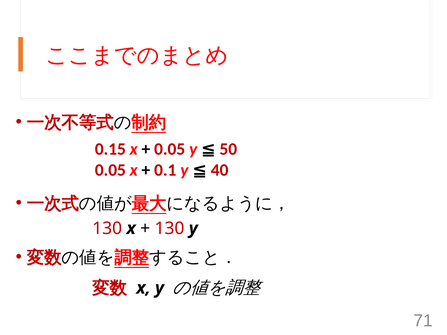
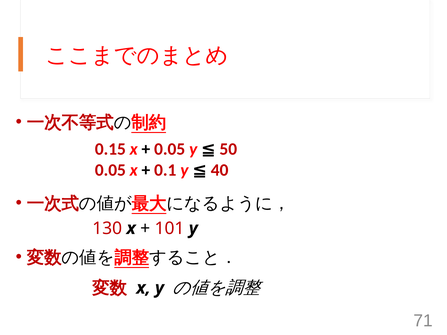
130 at (170, 228): 130 -> 101
